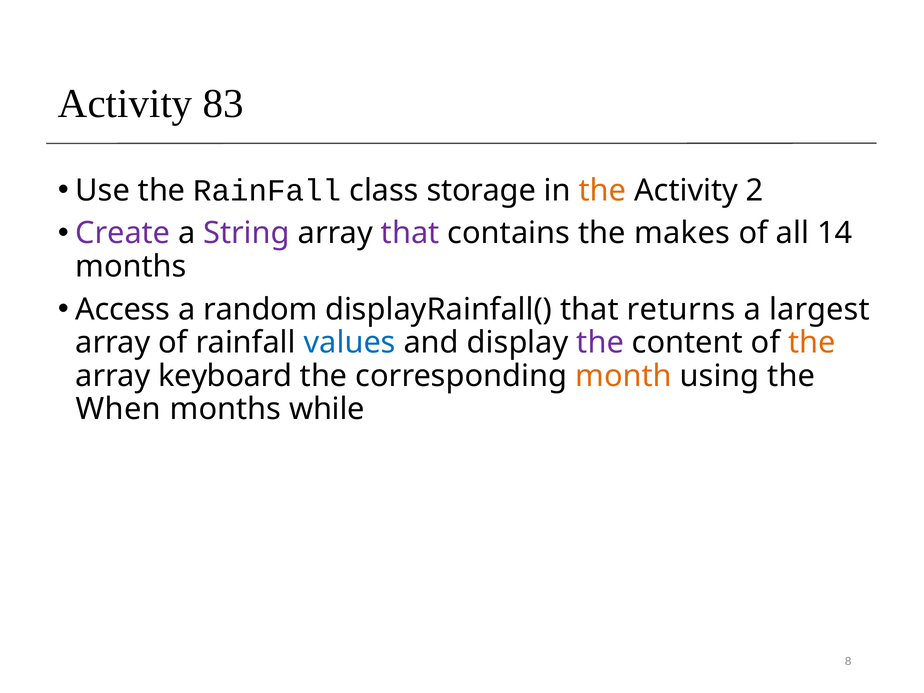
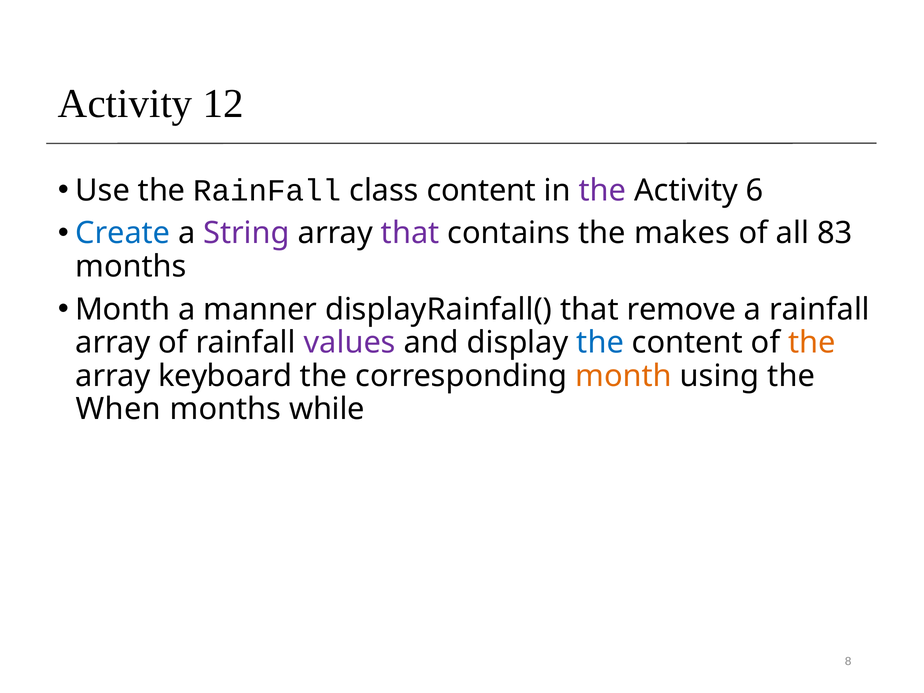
83: 83 -> 12
class storage: storage -> content
the at (602, 190) colour: orange -> purple
2: 2 -> 6
Create colour: purple -> blue
14: 14 -> 83
Access at (123, 309): Access -> Month
random: random -> manner
returns: returns -> remove
a largest: largest -> rainfall
values colour: blue -> purple
the at (600, 343) colour: purple -> blue
